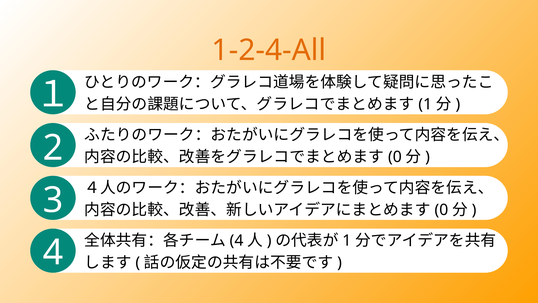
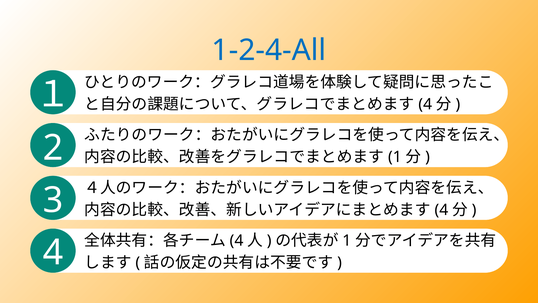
1-2-4-All colour: orange -> blue
1 at (425, 104): 1 -> 4
0 at (395, 157): 0 -> 1
0 at (441, 210): 0 -> 4
